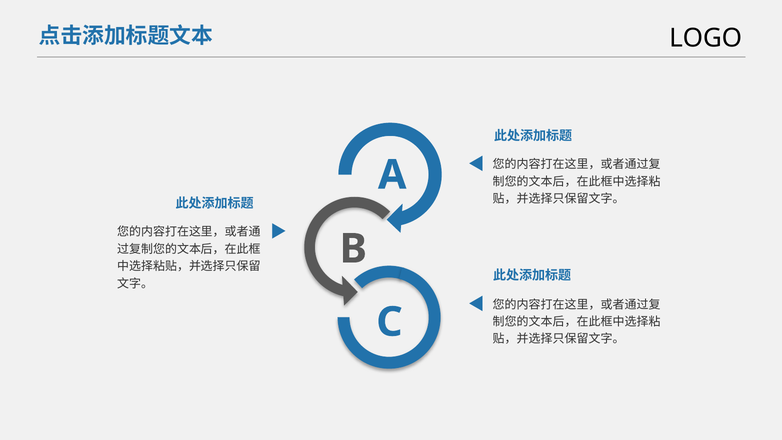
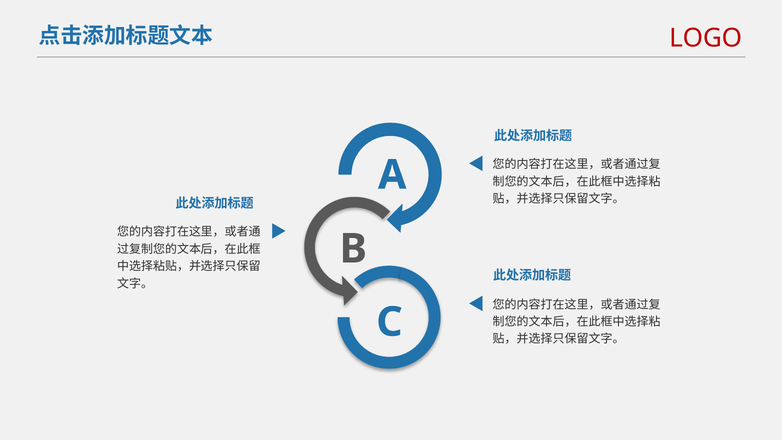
LOGO colour: black -> red
